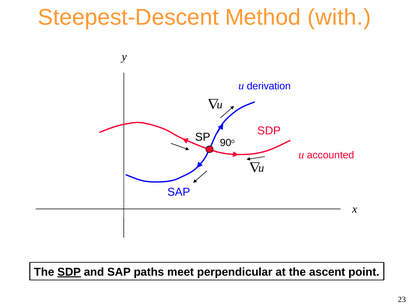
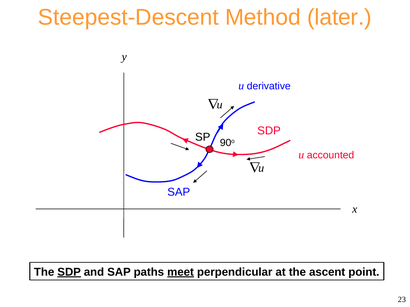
with: with -> later
derivation: derivation -> derivative
meet underline: none -> present
